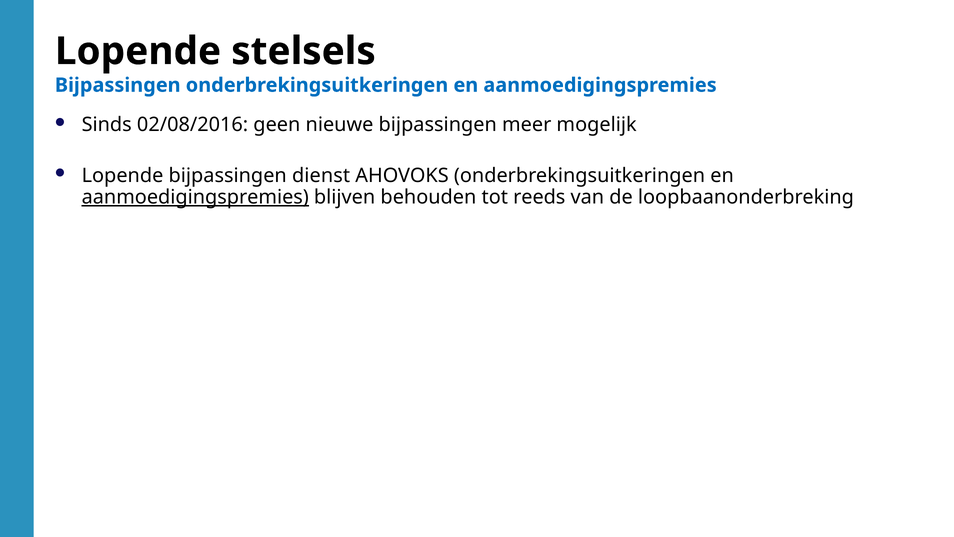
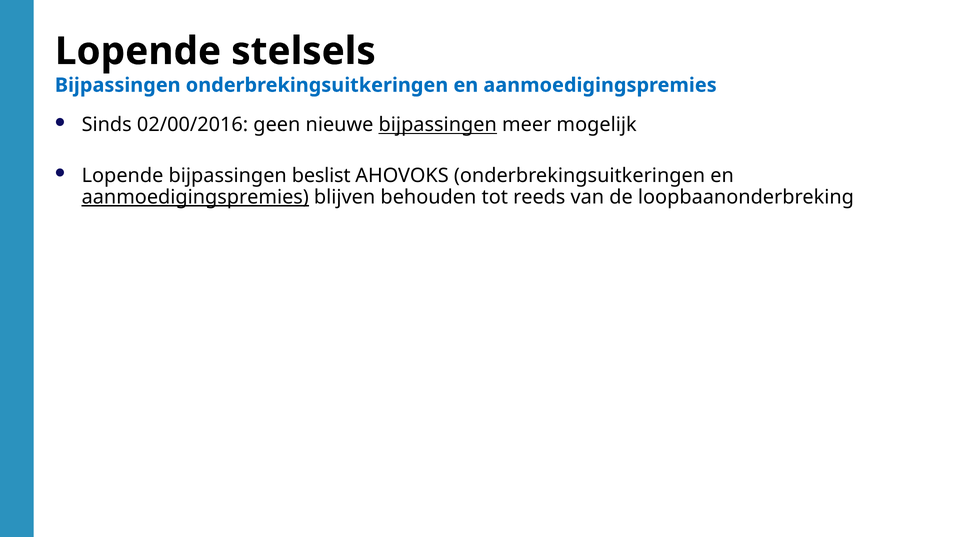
02/08/2016: 02/08/2016 -> 02/00/2016
bijpassingen at (438, 125) underline: none -> present
dienst: dienst -> beslist
